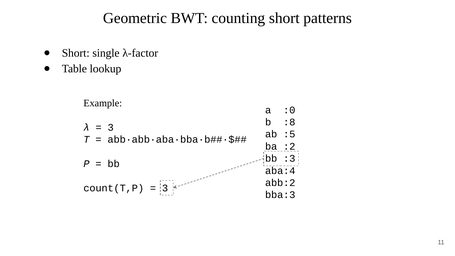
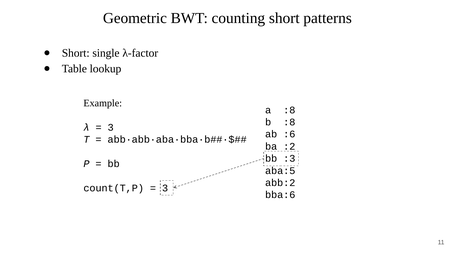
a :0: :0 -> :8
:5: :5 -> :6
aba:4: aba:4 -> aba:5
bba:3: bba:3 -> bba:6
